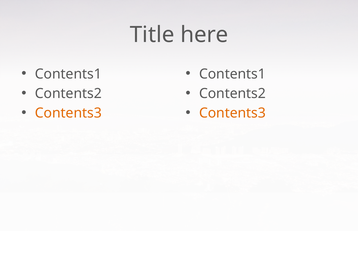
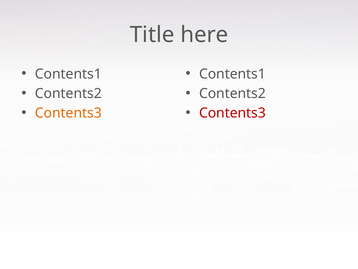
Contents3 at (232, 113) colour: orange -> red
